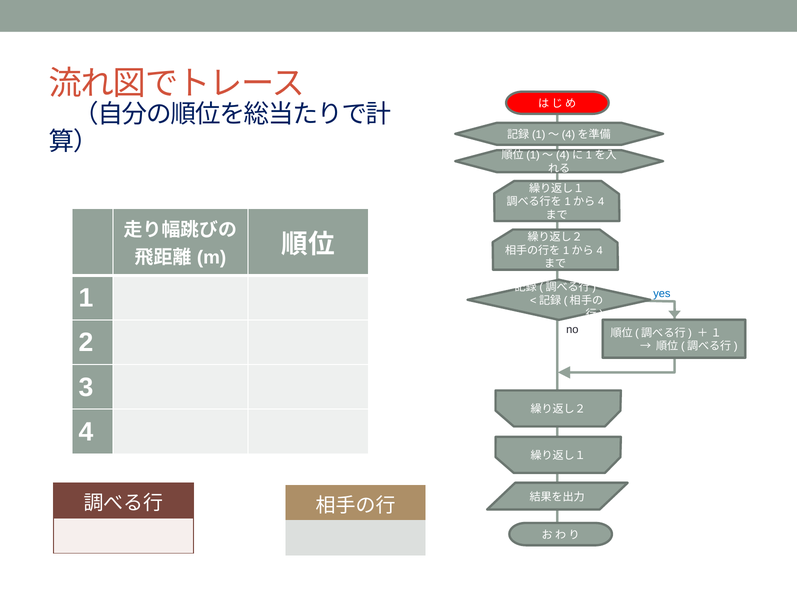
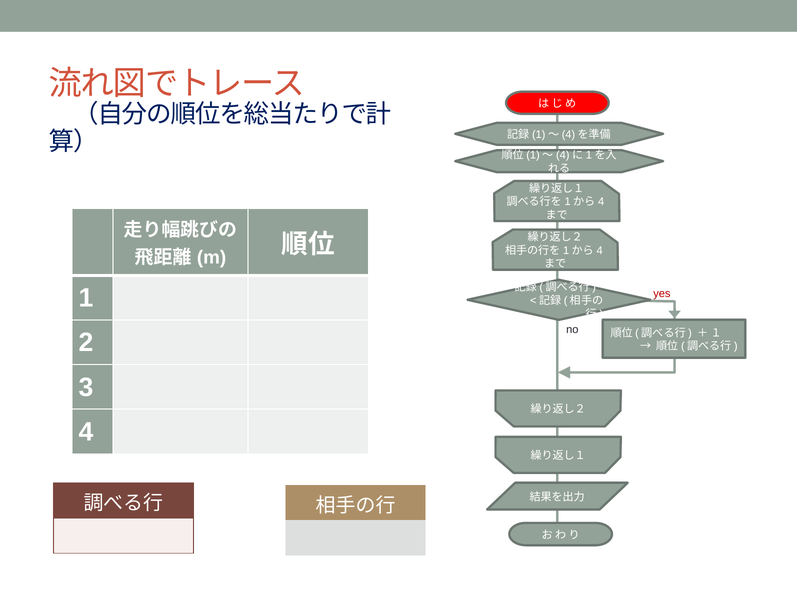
yes colour: blue -> red
